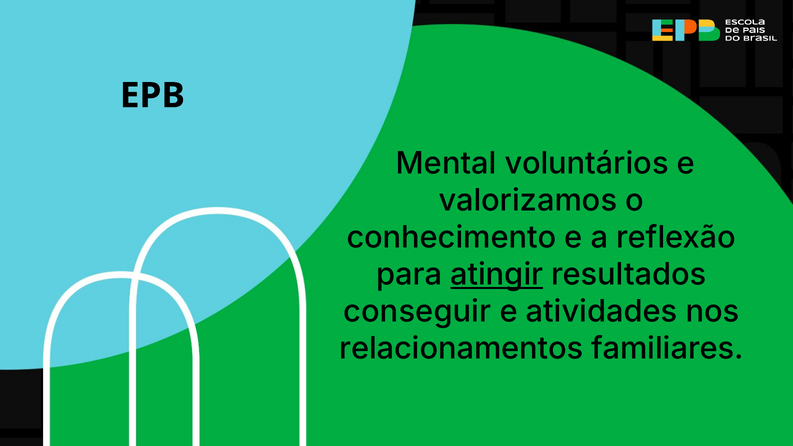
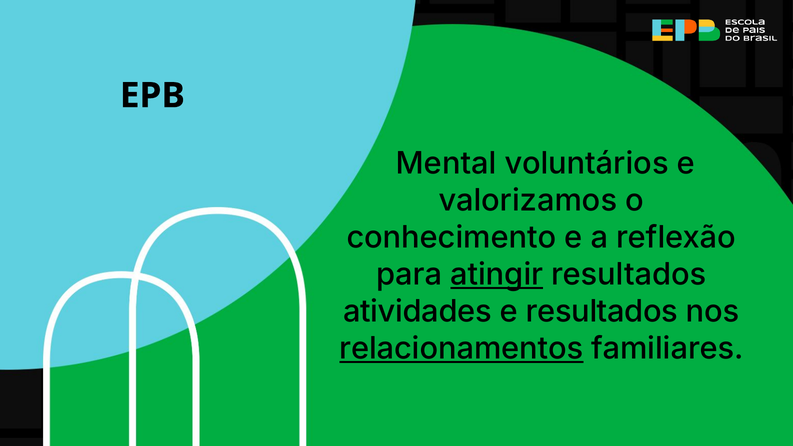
conseguir: conseguir -> atividades
e atividades: atividades -> resultados
relacionamentos underline: none -> present
